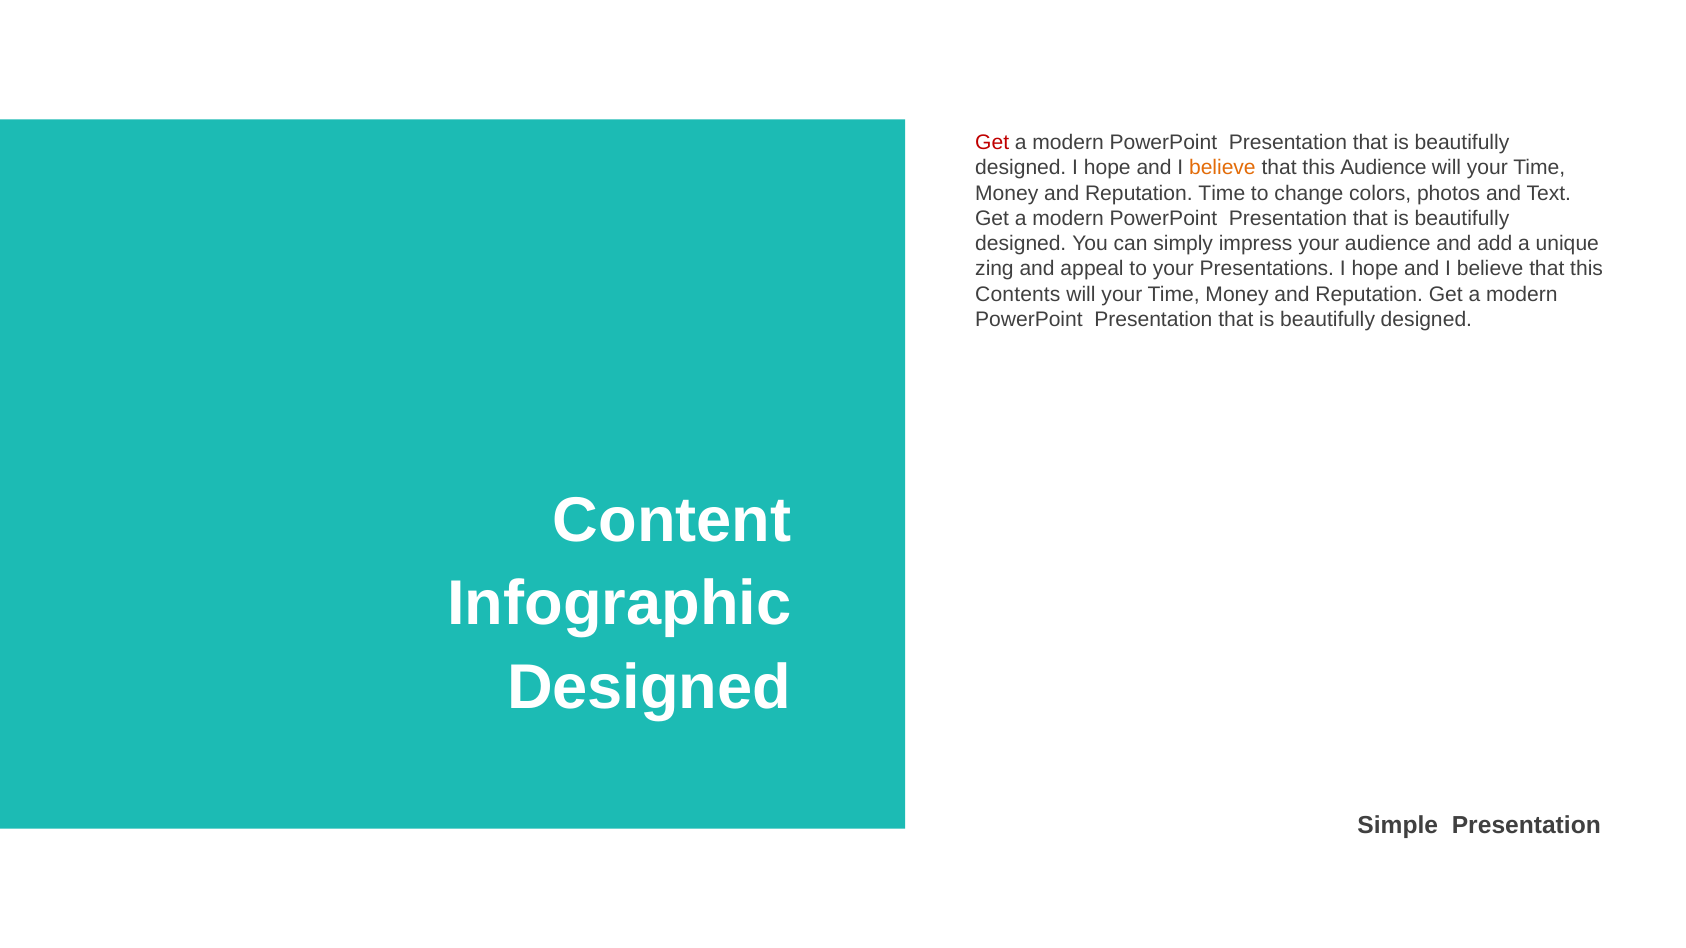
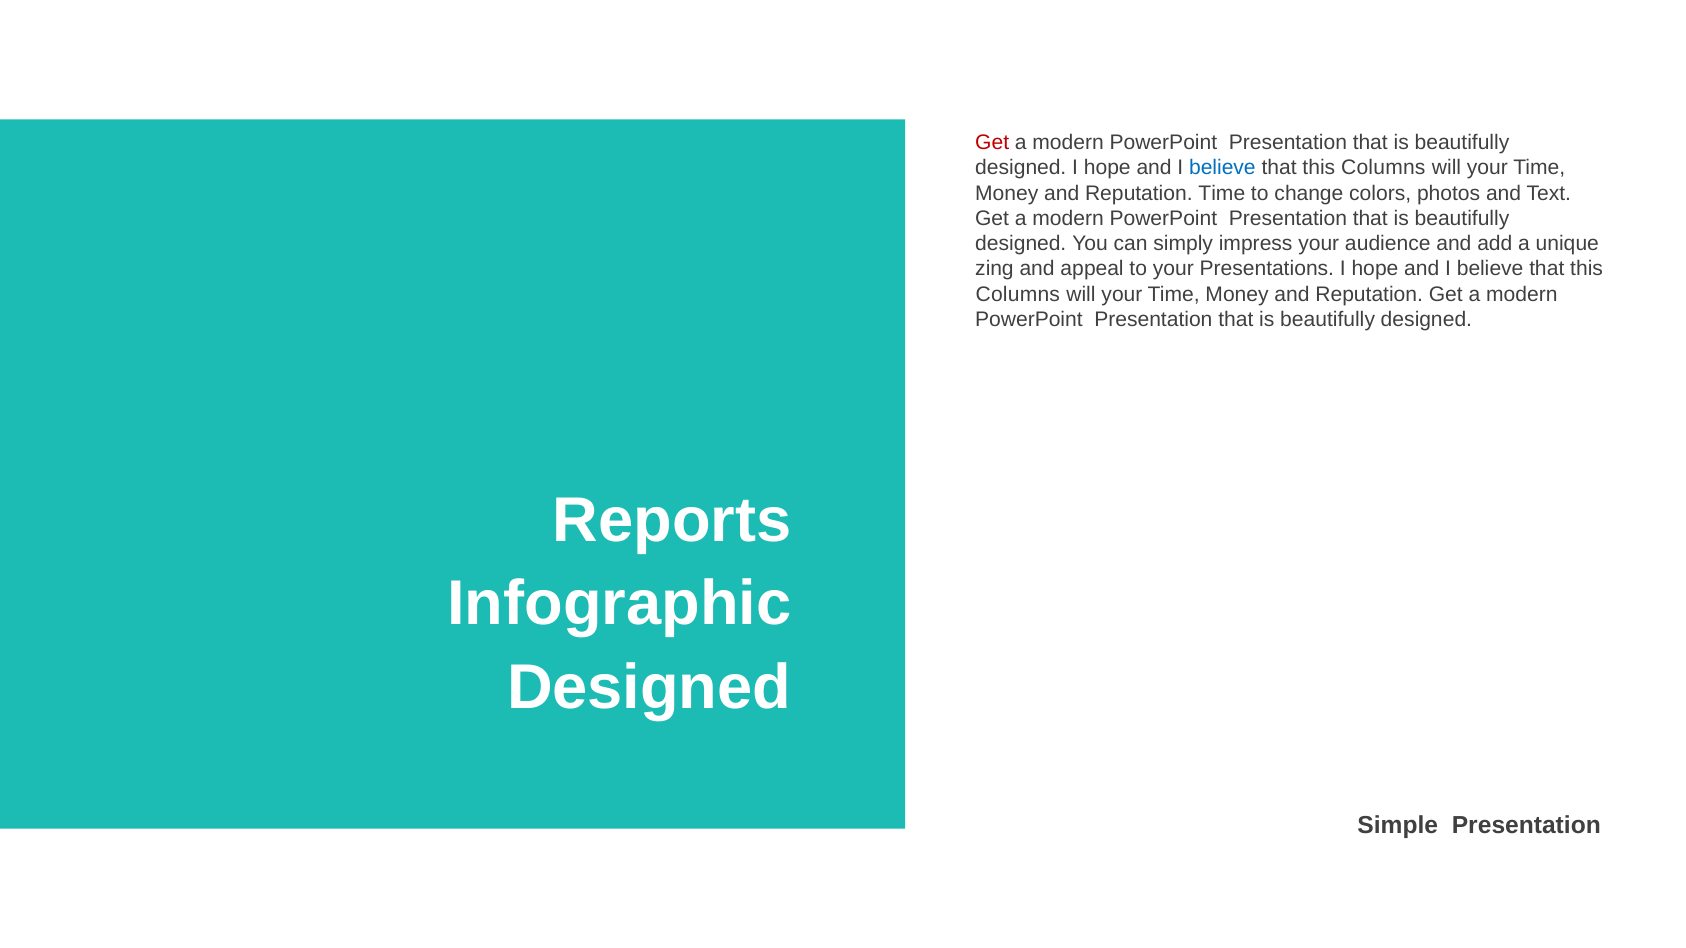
believe at (1222, 168) colour: orange -> blue
Audience at (1383, 168): Audience -> Columns
Contents at (1018, 294): Contents -> Columns
Content: Content -> Reports
